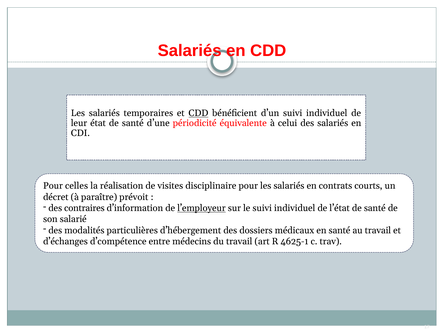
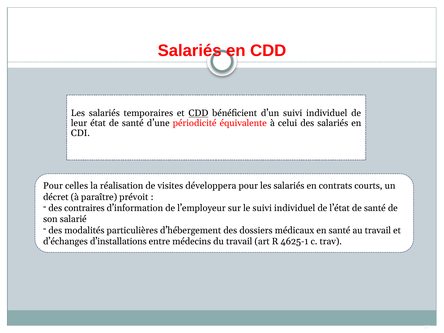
disciplinaire: disciplinaire -> développera
l’employeur underline: present -> none
d’compétence: d’compétence -> d’installations
